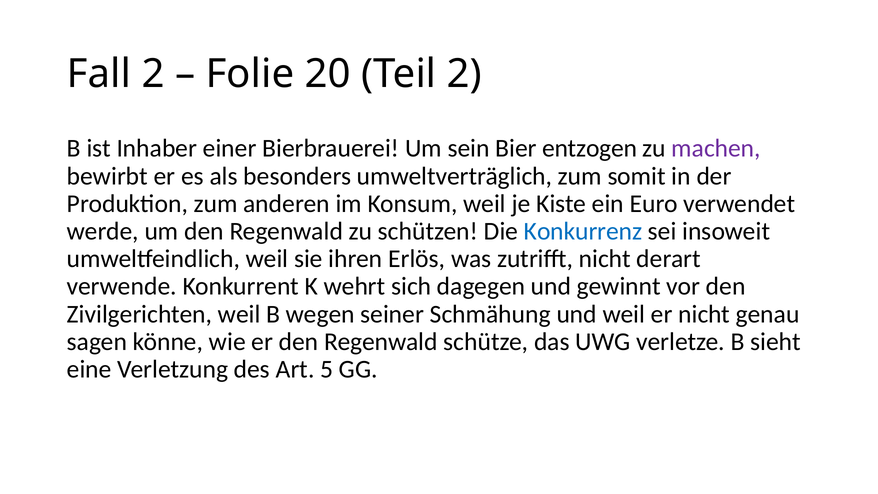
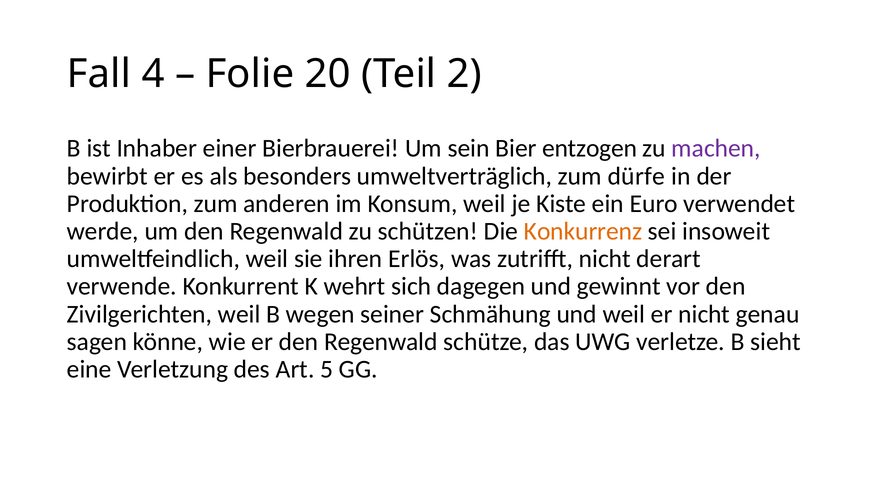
Fall 2: 2 -> 4
somit: somit -> dürfe
Konkurrenz colour: blue -> orange
